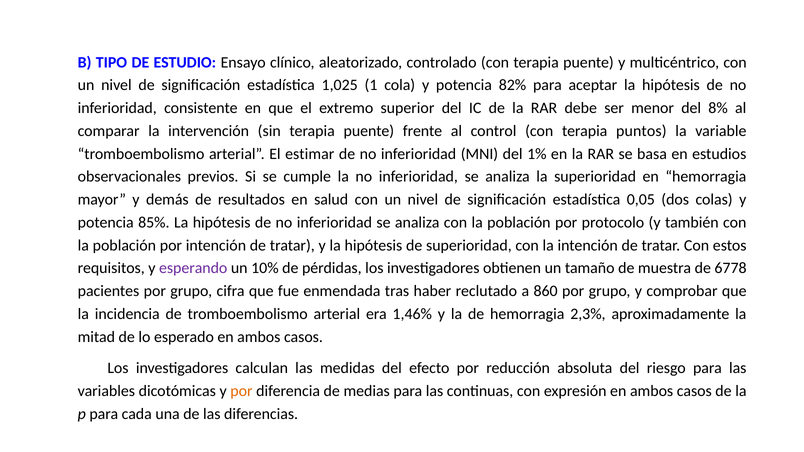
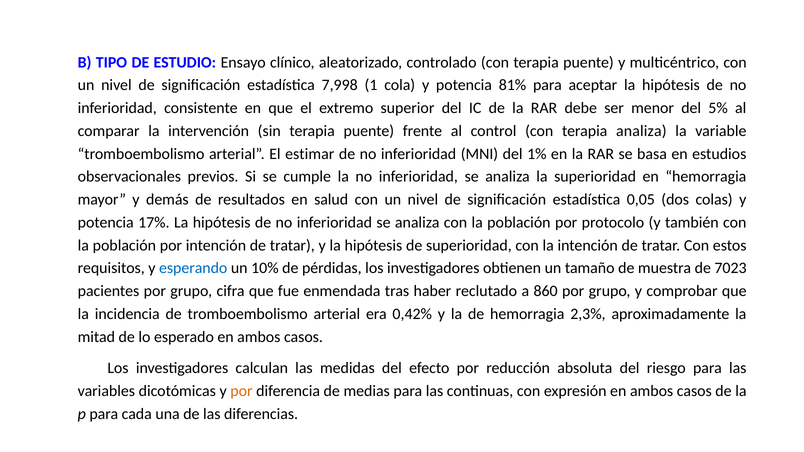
1,025: 1,025 -> 7,998
82%: 82% -> 81%
8%: 8% -> 5%
terapia puntos: puntos -> analiza
85%: 85% -> 17%
esperando colour: purple -> blue
6778: 6778 -> 7023
1,46%: 1,46% -> 0,42%
